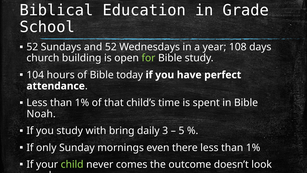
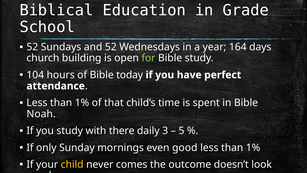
108: 108 -> 164
bring: bring -> there
even there: there -> good
child colour: light green -> yellow
